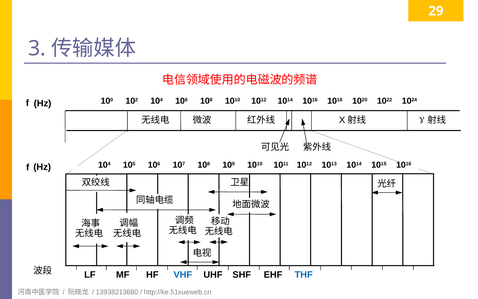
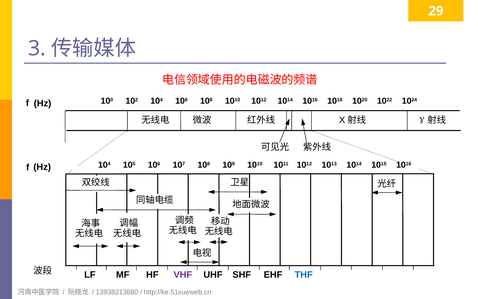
VHF colour: blue -> purple
